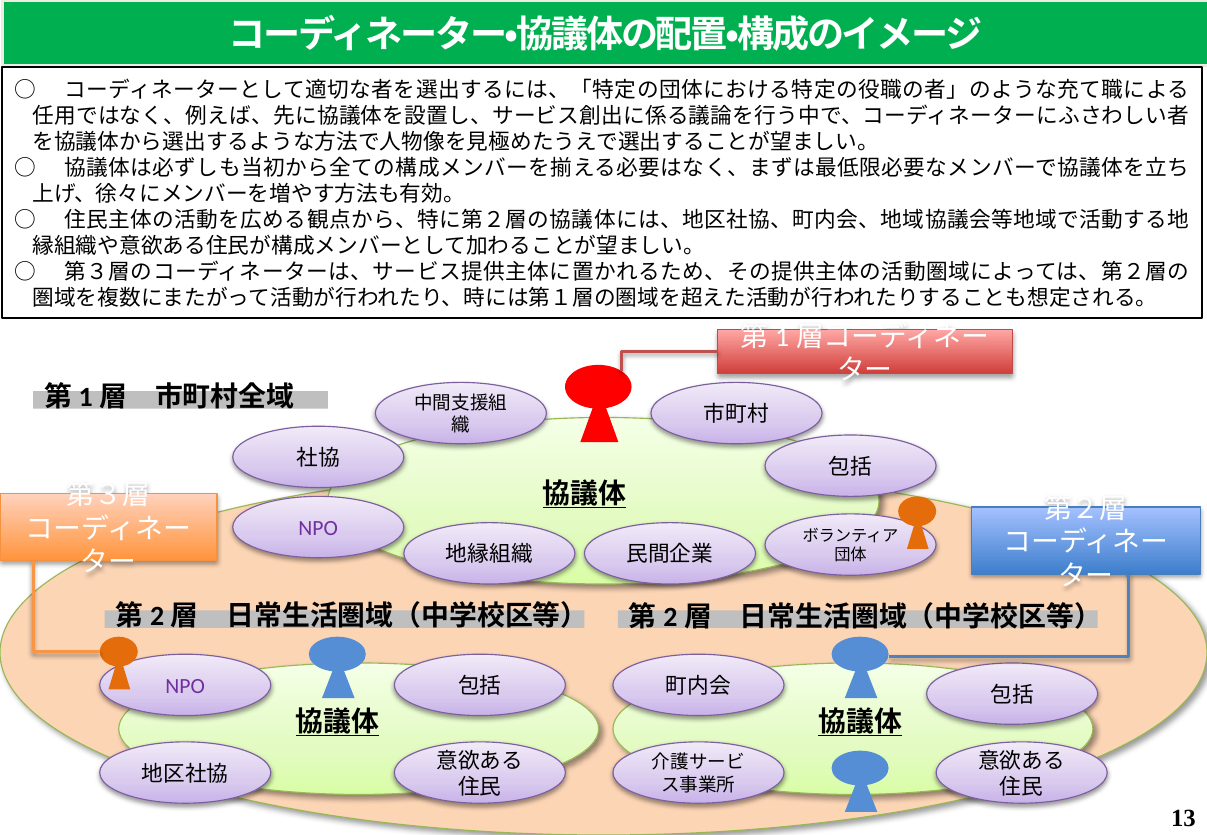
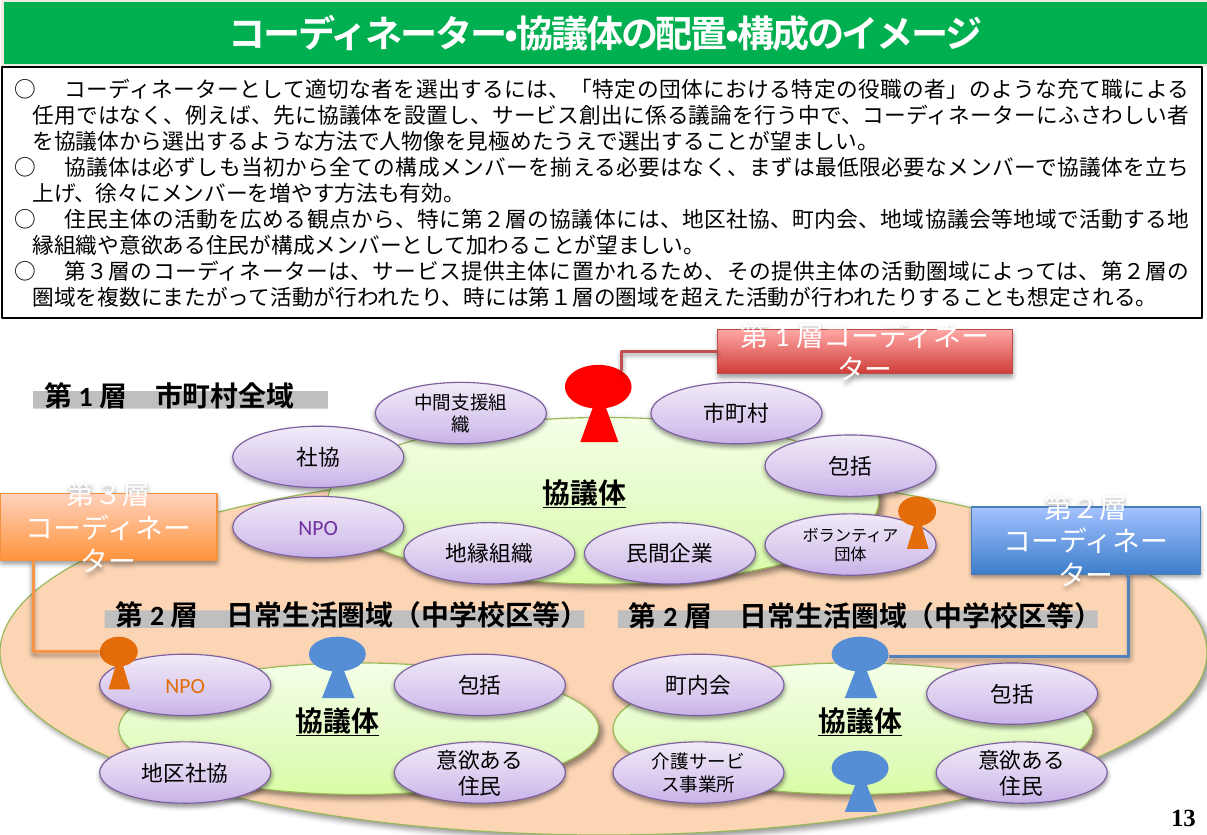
NPO at (185, 687) colour: purple -> orange
